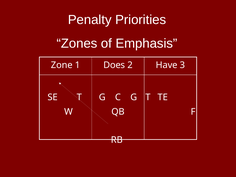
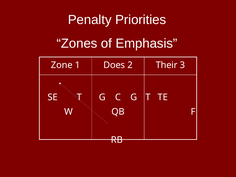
Have: Have -> Their
